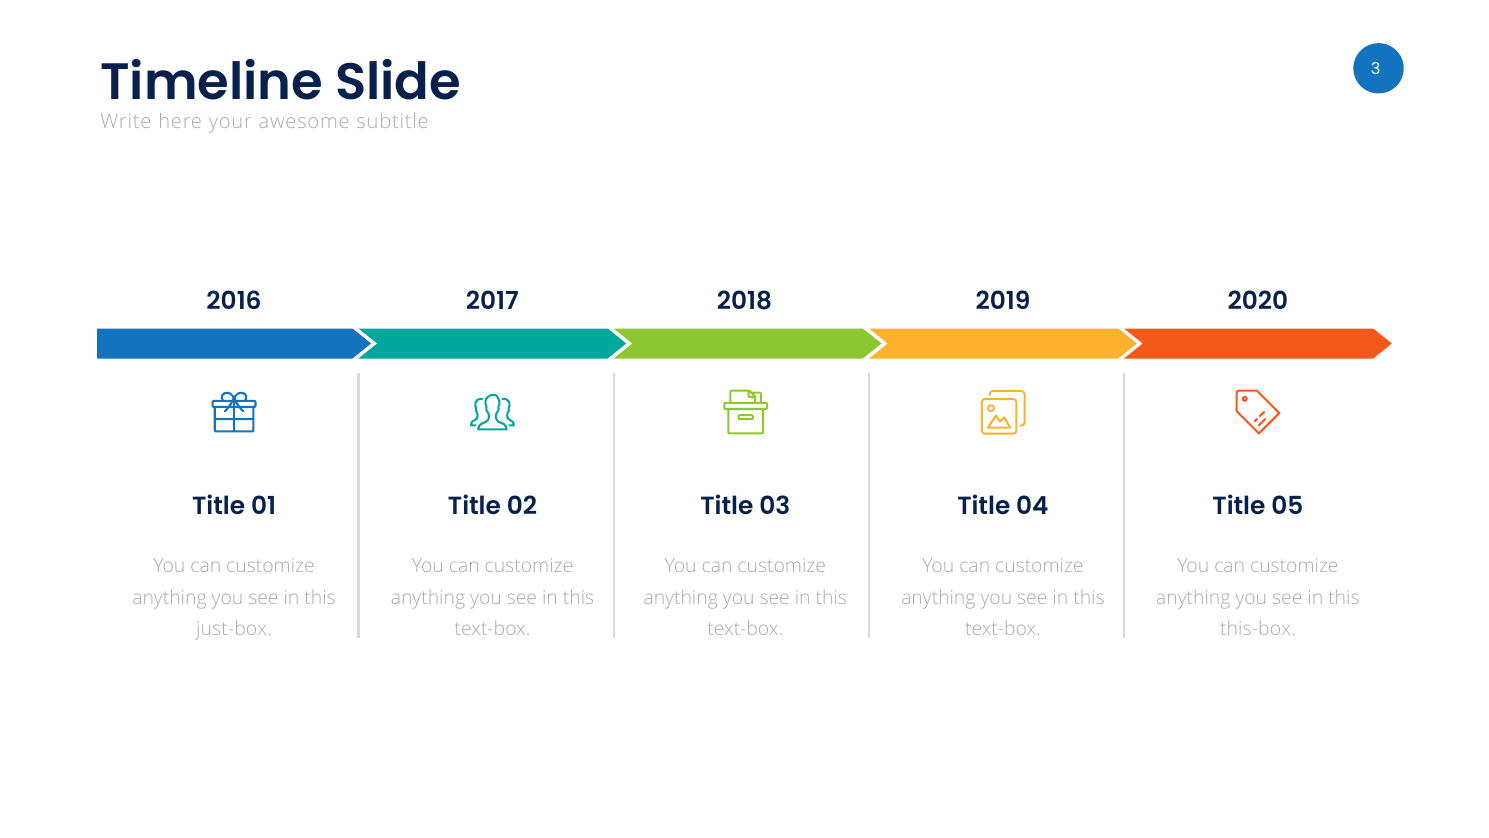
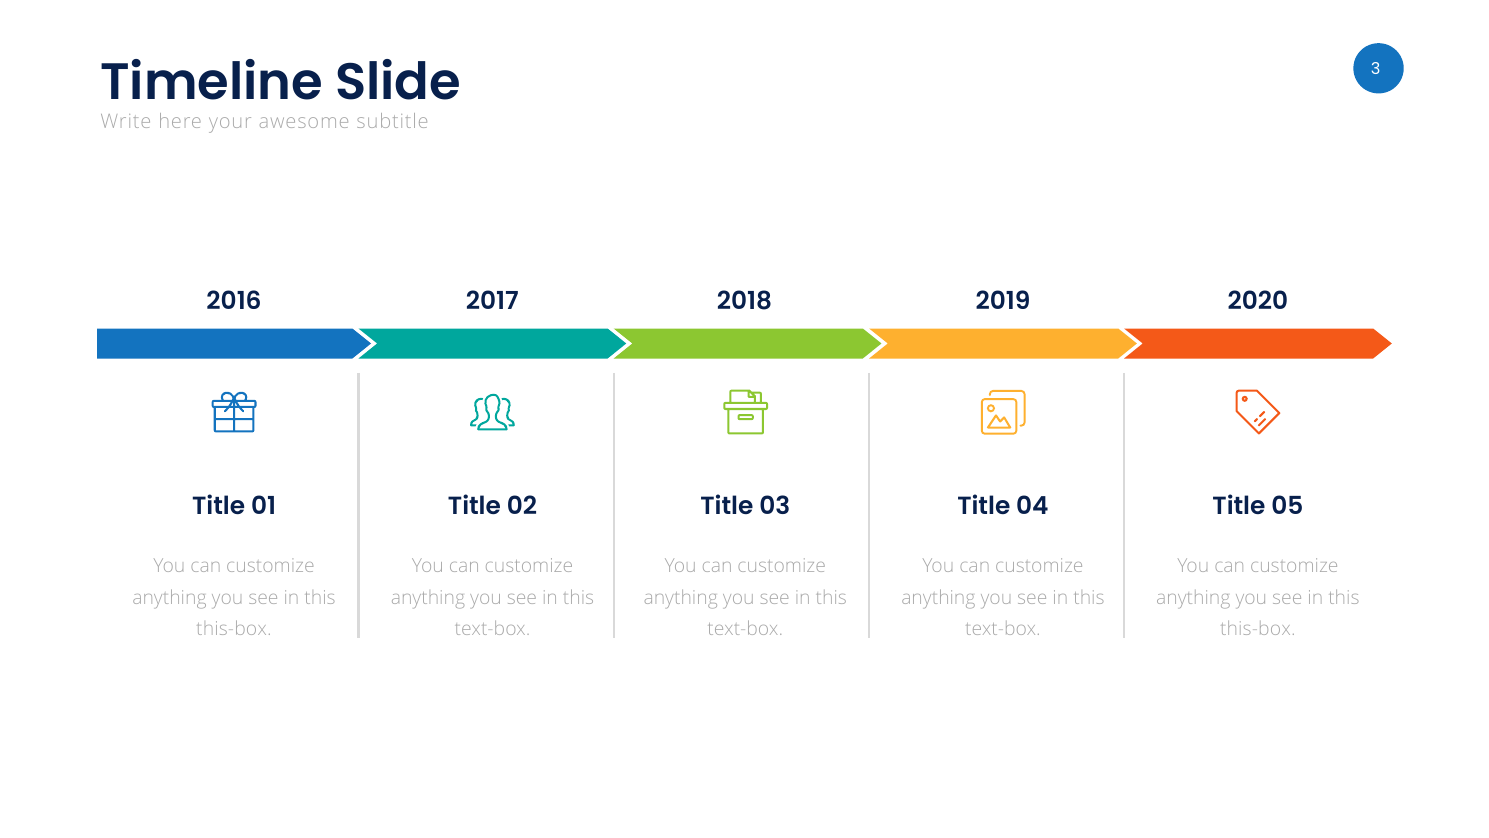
just-box at (234, 629): just-box -> this-box
